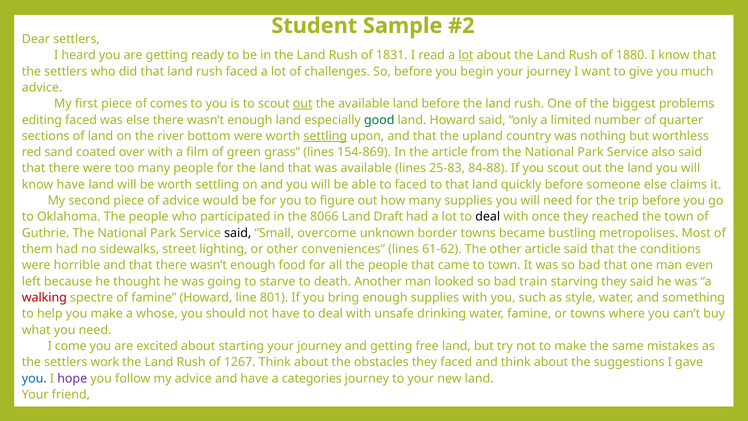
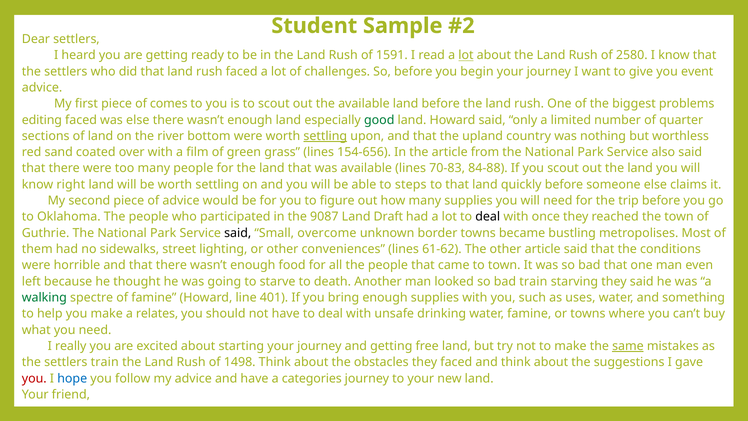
1831: 1831 -> 1591
1880: 1880 -> 2580
much: much -> event
out at (303, 104) underline: present -> none
154-869: 154-869 -> 154-656
25-83: 25-83 -> 70-83
know have: have -> right
to faced: faced -> steps
8066: 8066 -> 9087
walking colour: red -> green
801: 801 -> 401
style: style -> uses
whose: whose -> relates
come: come -> really
same underline: none -> present
settlers work: work -> train
1267: 1267 -> 1498
you at (34, 378) colour: blue -> red
hope colour: purple -> blue
